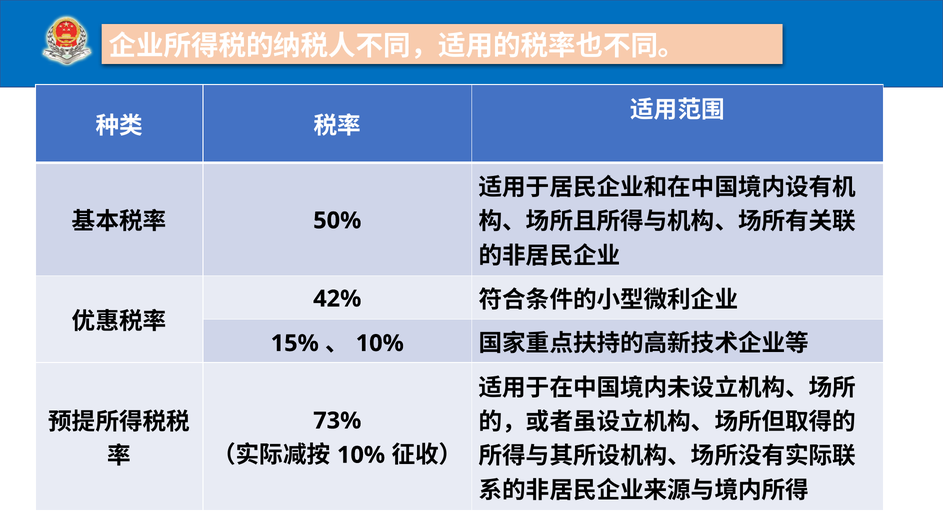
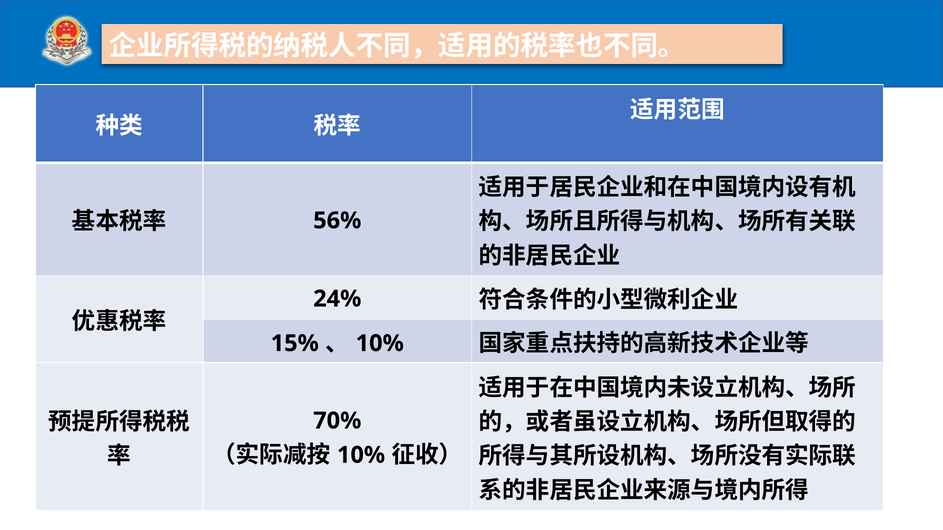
50%: 50% -> 56%
42%: 42% -> 24%
73%: 73% -> 70%
